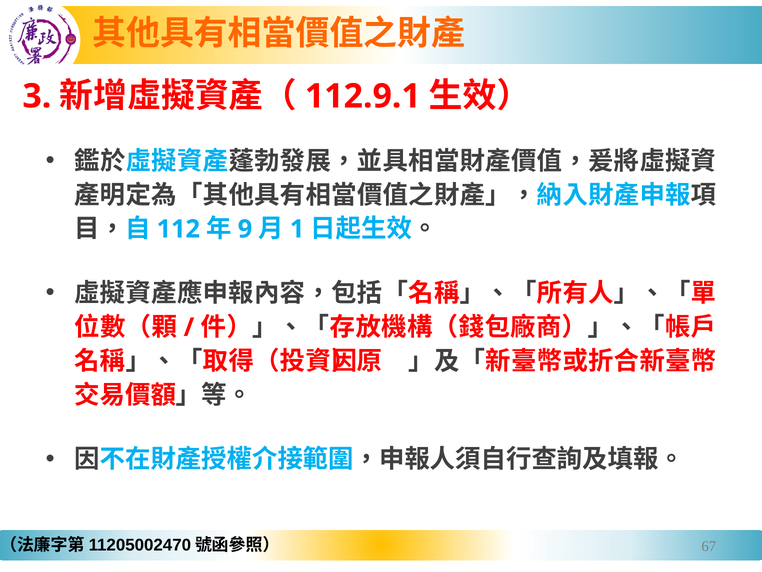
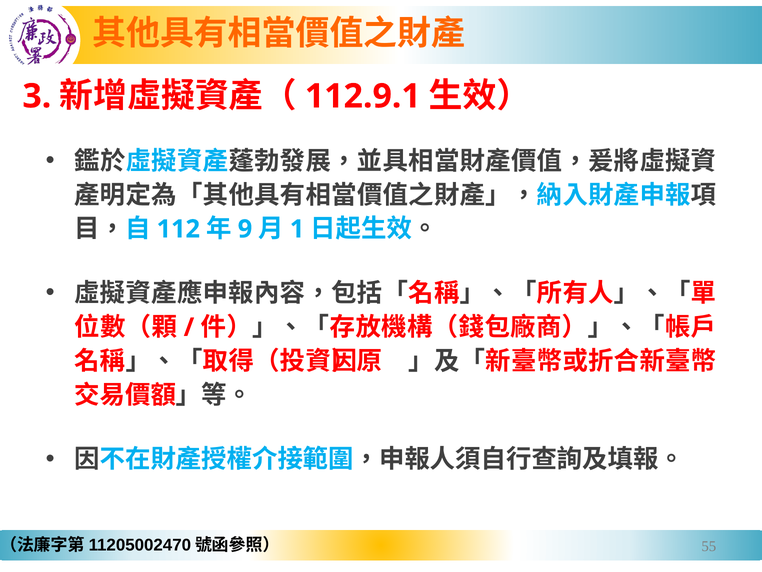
67: 67 -> 55
